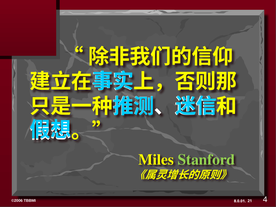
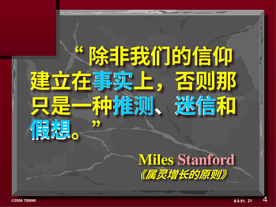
Stanford colour: light green -> pink
